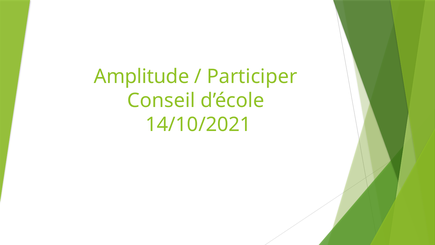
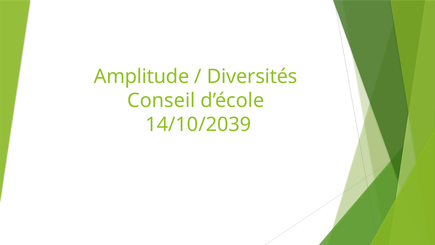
Participer: Participer -> Diversités
14/10/2021: 14/10/2021 -> 14/10/2039
